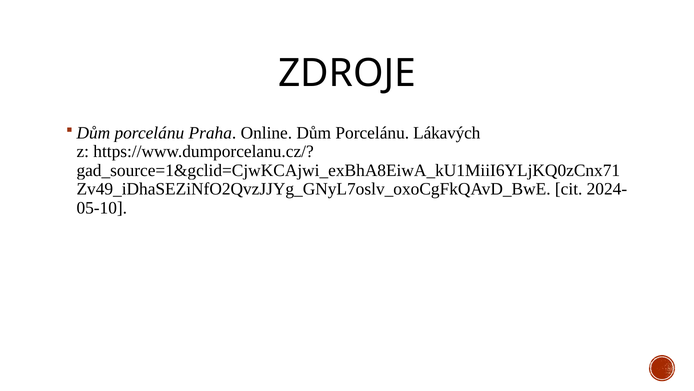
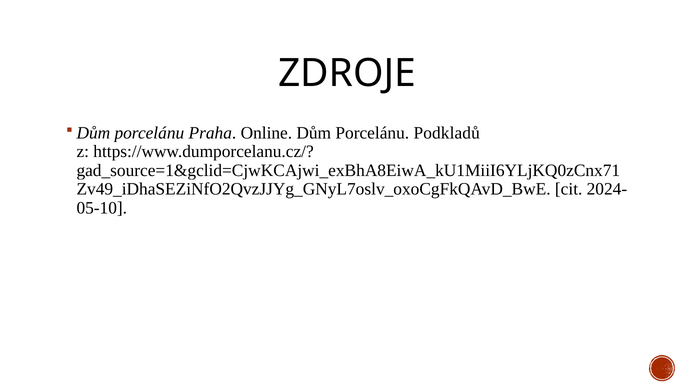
Lákavých: Lákavých -> Podkladů
